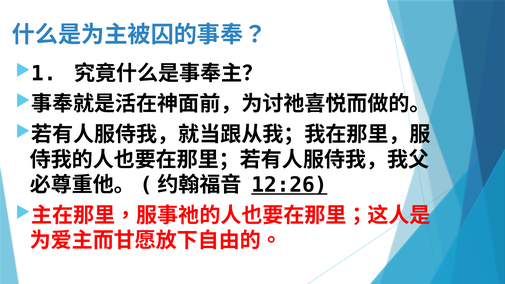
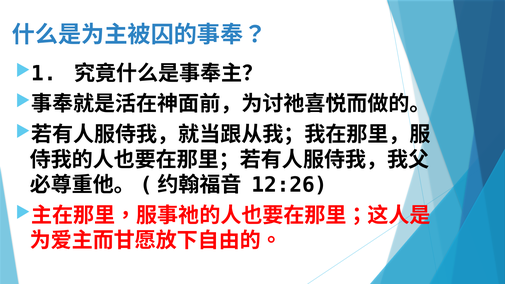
12:26 underline: present -> none
